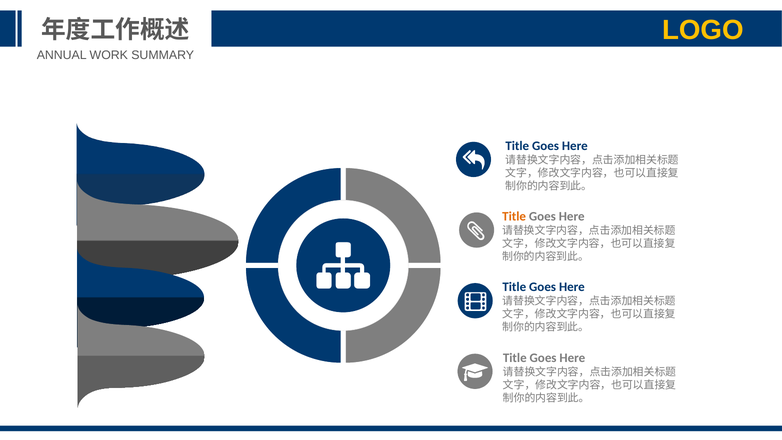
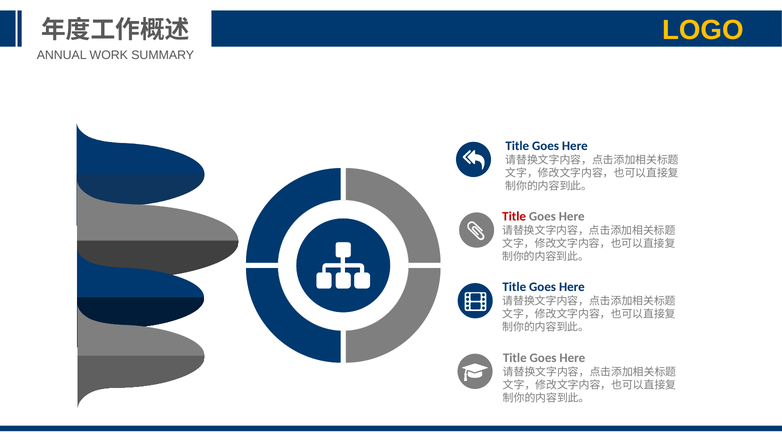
Title at (514, 216) colour: orange -> red
